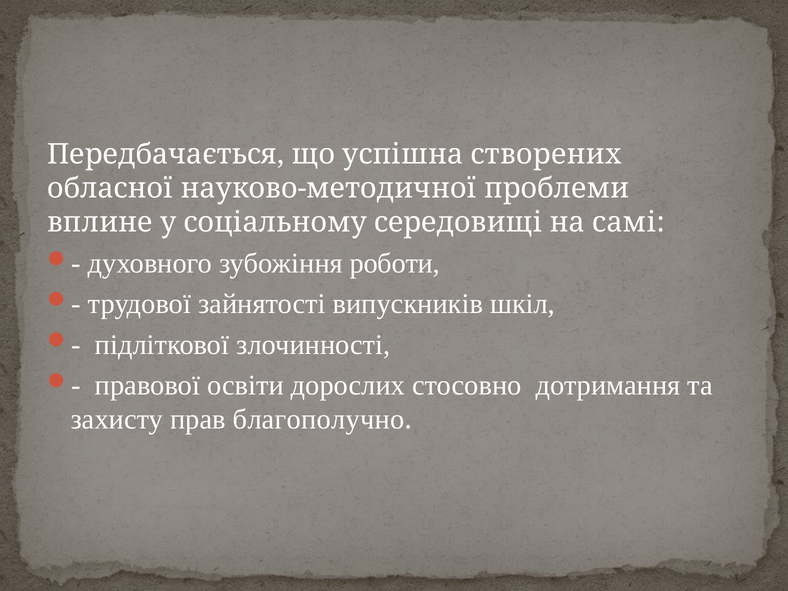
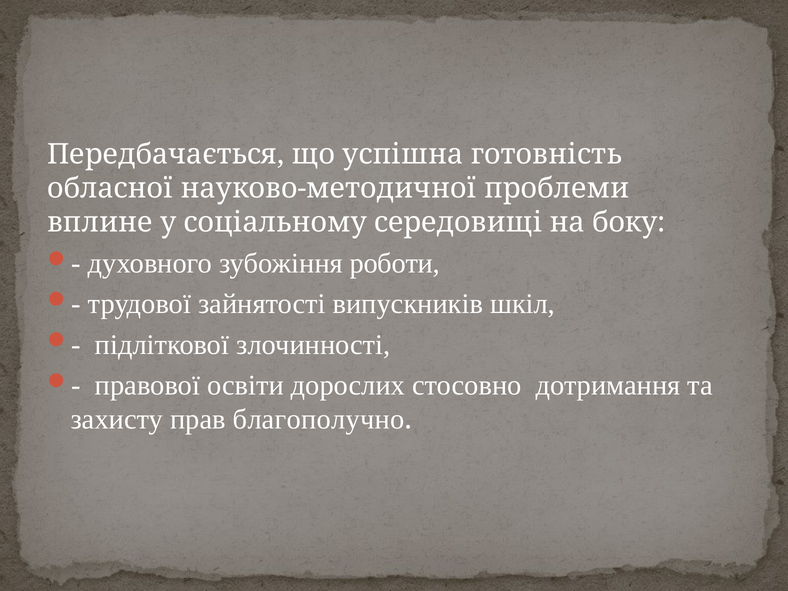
створених: створених -> готовність
самі: самі -> боку
